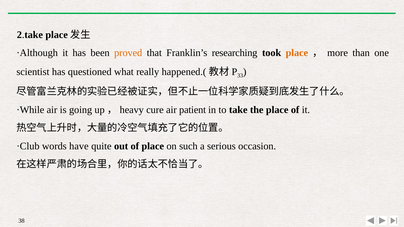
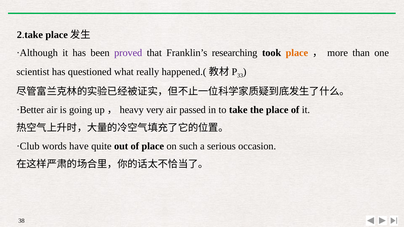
proved colour: orange -> purple
·While: ·While -> ·Better
cure: cure -> very
patient: patient -> passed
